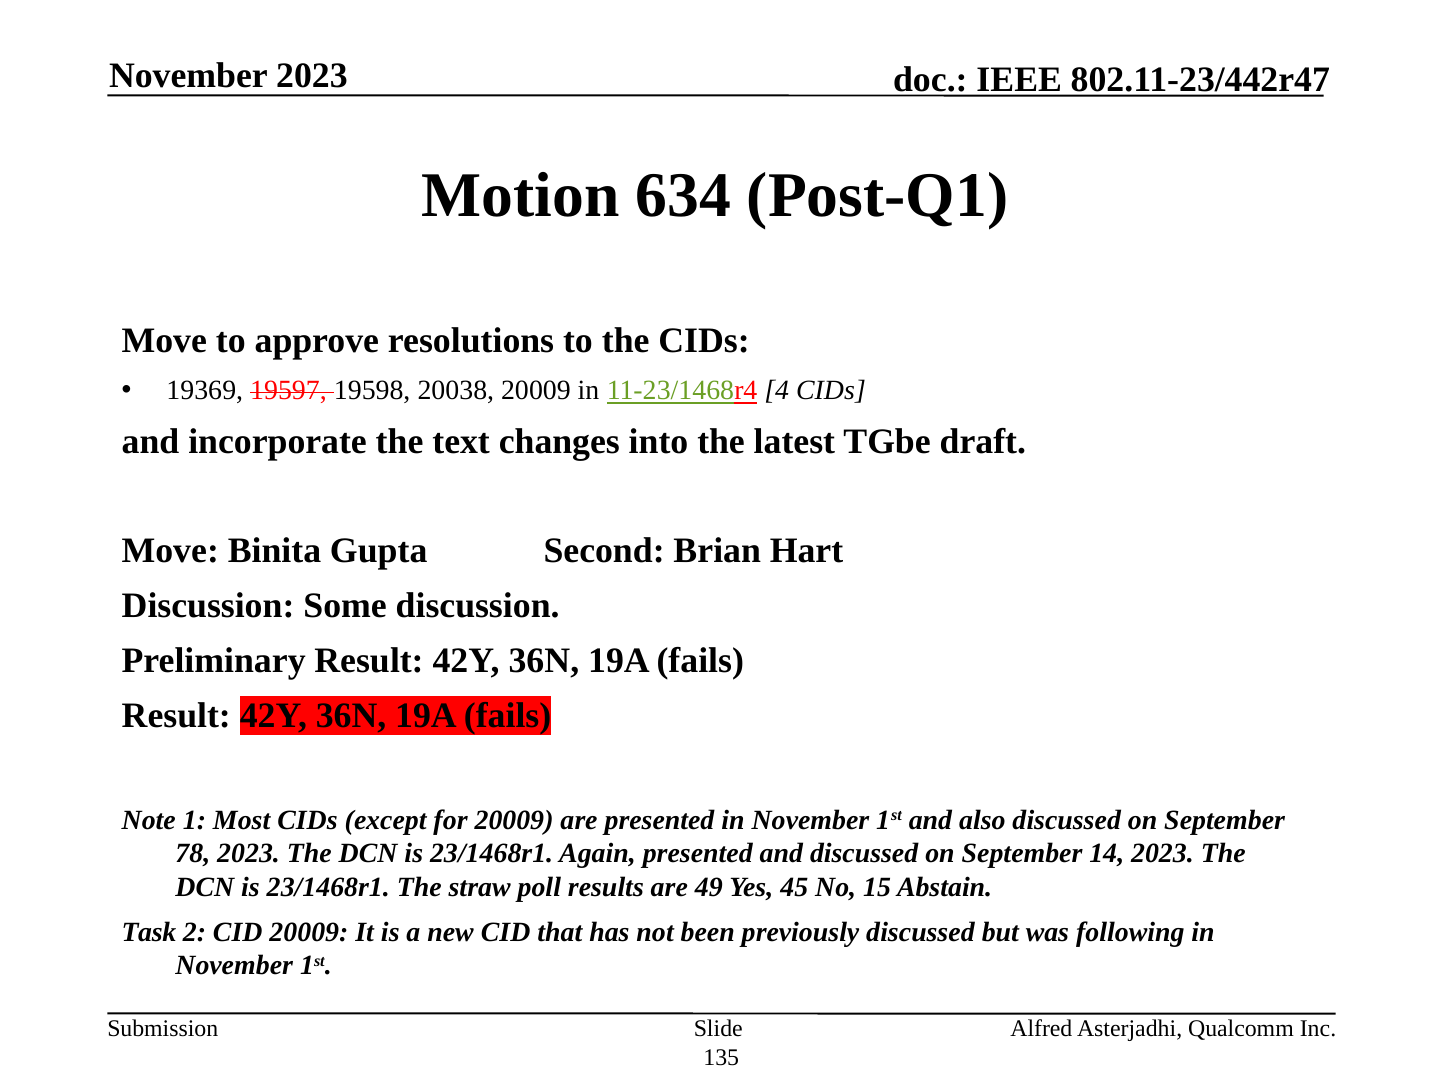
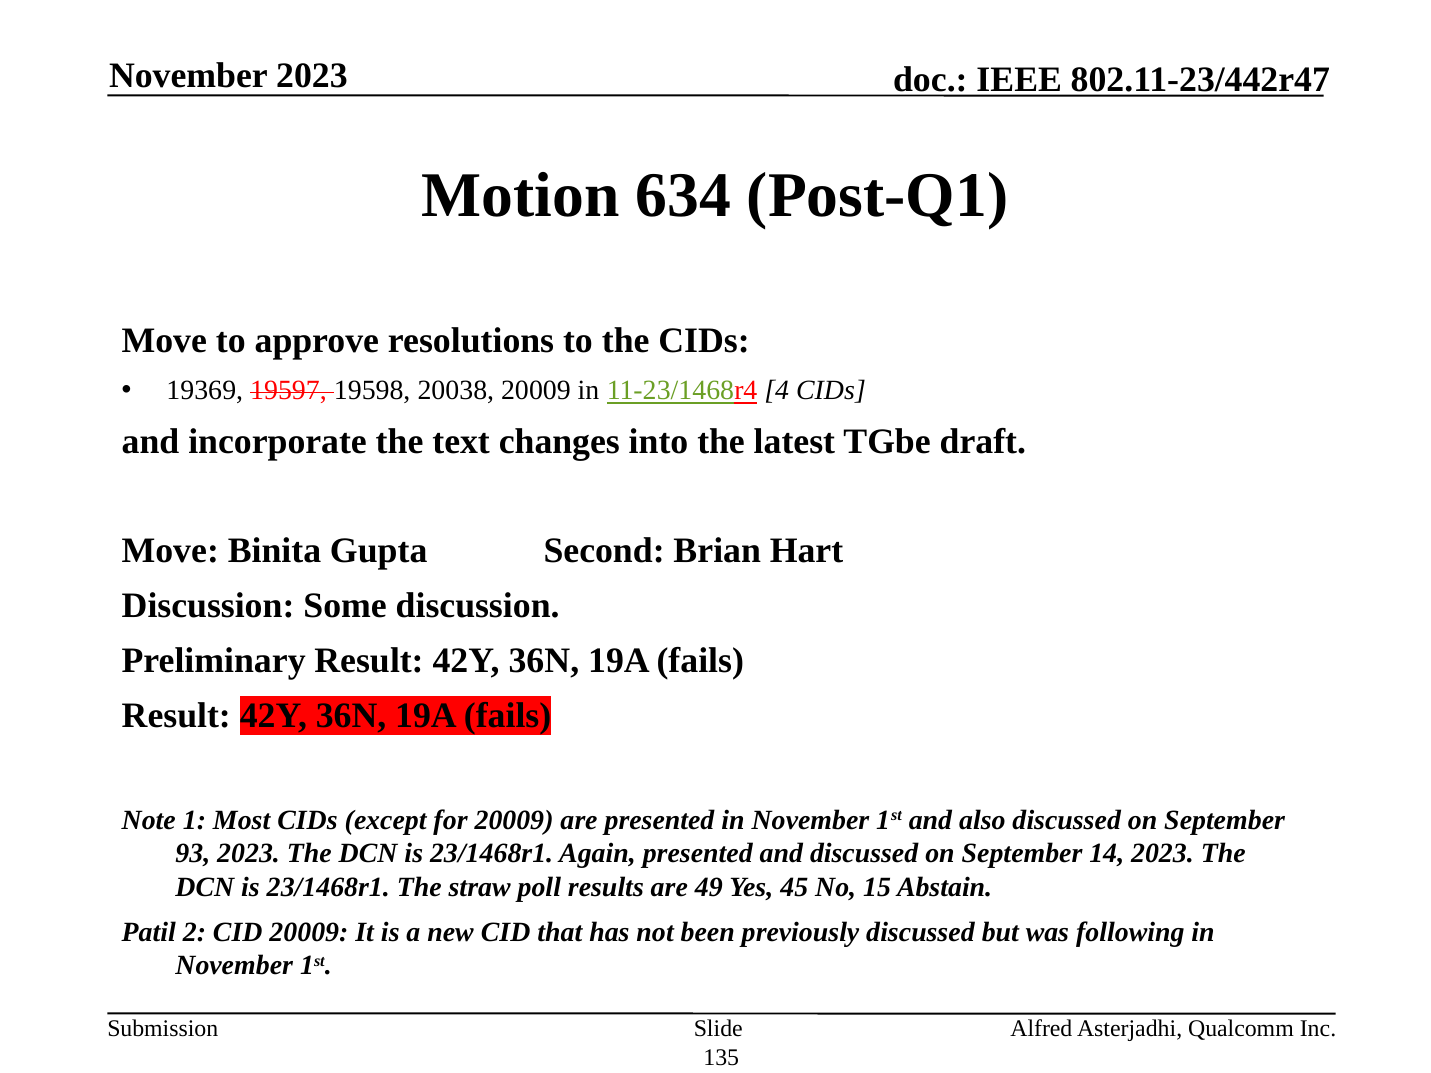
78: 78 -> 93
Task: Task -> Patil
